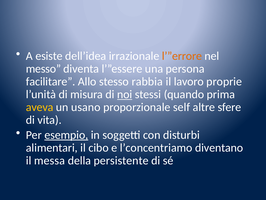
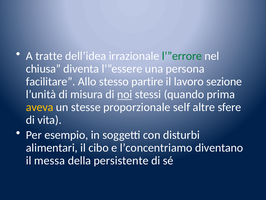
esiste: esiste -> tratte
l’”errore colour: orange -> green
messo: messo -> chiusa
rabbia: rabbia -> partire
proprie: proprie -> sezione
usano: usano -> stesse
esempio underline: present -> none
